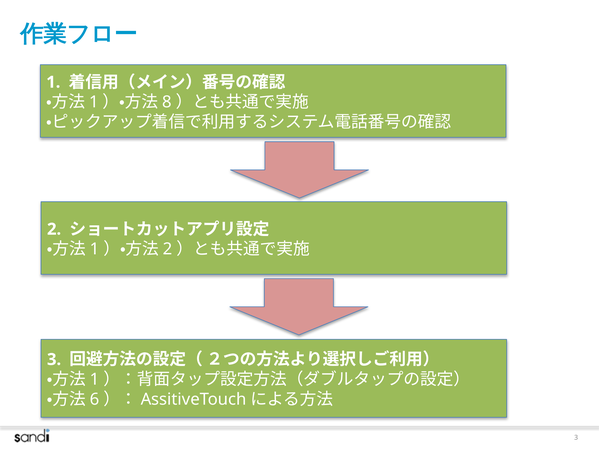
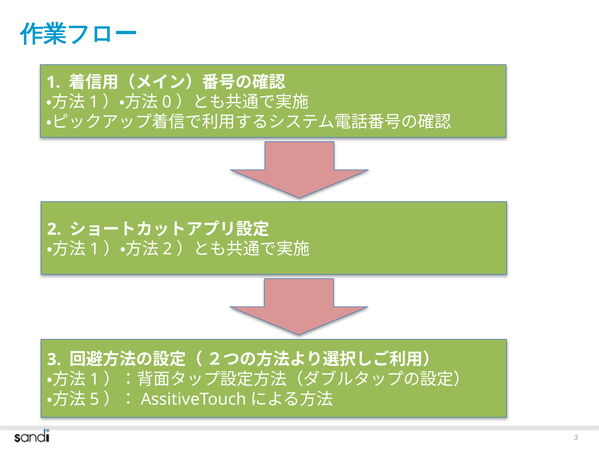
8: 8 -> 0
6: 6 -> 5
